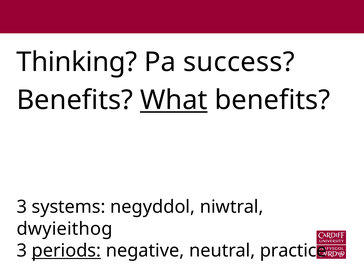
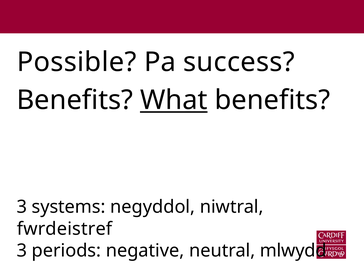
Thinking: Thinking -> Possible
dwyieithog: dwyieithog -> fwrdeistref
periods underline: present -> none
practice: practice -> mlwydd
